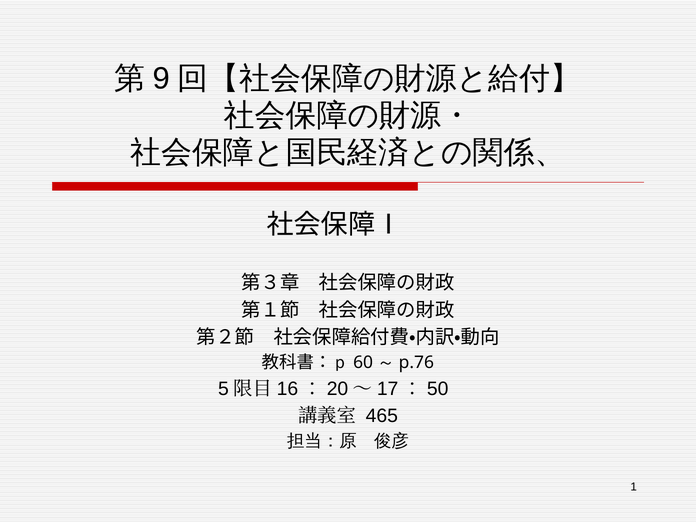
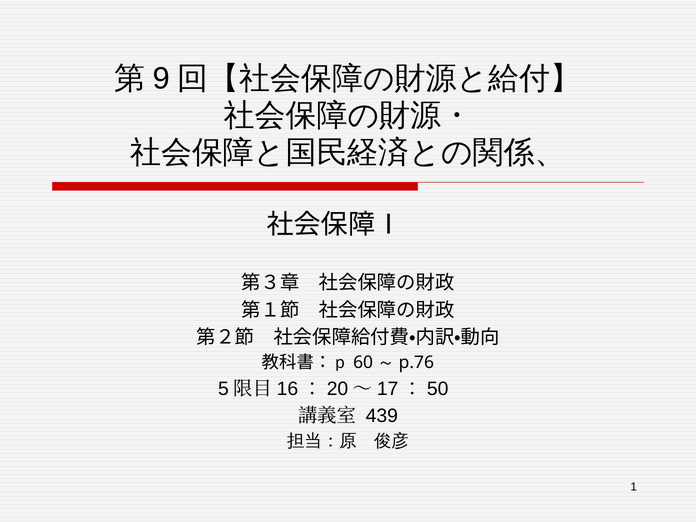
465: 465 -> 439
